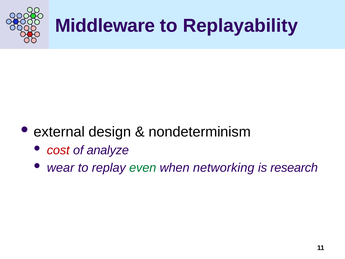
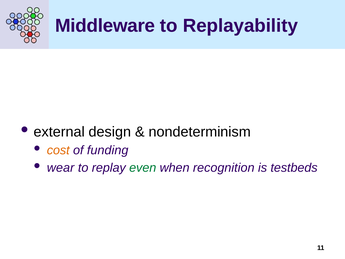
cost colour: red -> orange
analyze: analyze -> funding
networking: networking -> recognition
research: research -> testbeds
